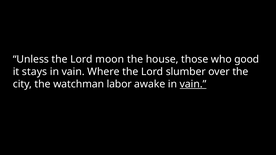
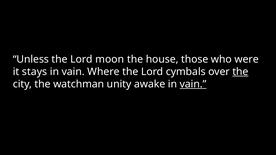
good: good -> were
slumber: slumber -> cymbals
the at (240, 72) underline: none -> present
labor: labor -> unity
